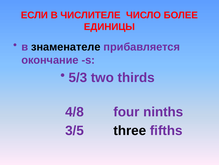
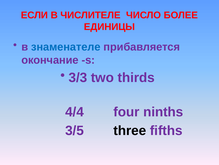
знаменателе colour: black -> blue
5/3: 5/3 -> 3/3
4/8: 4/8 -> 4/4
